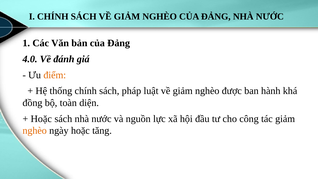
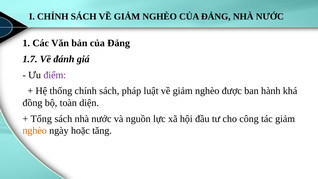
4.0: 4.0 -> 1.7
điểm colour: orange -> purple
Hoặc at (41, 119): Hoặc -> Tổng
